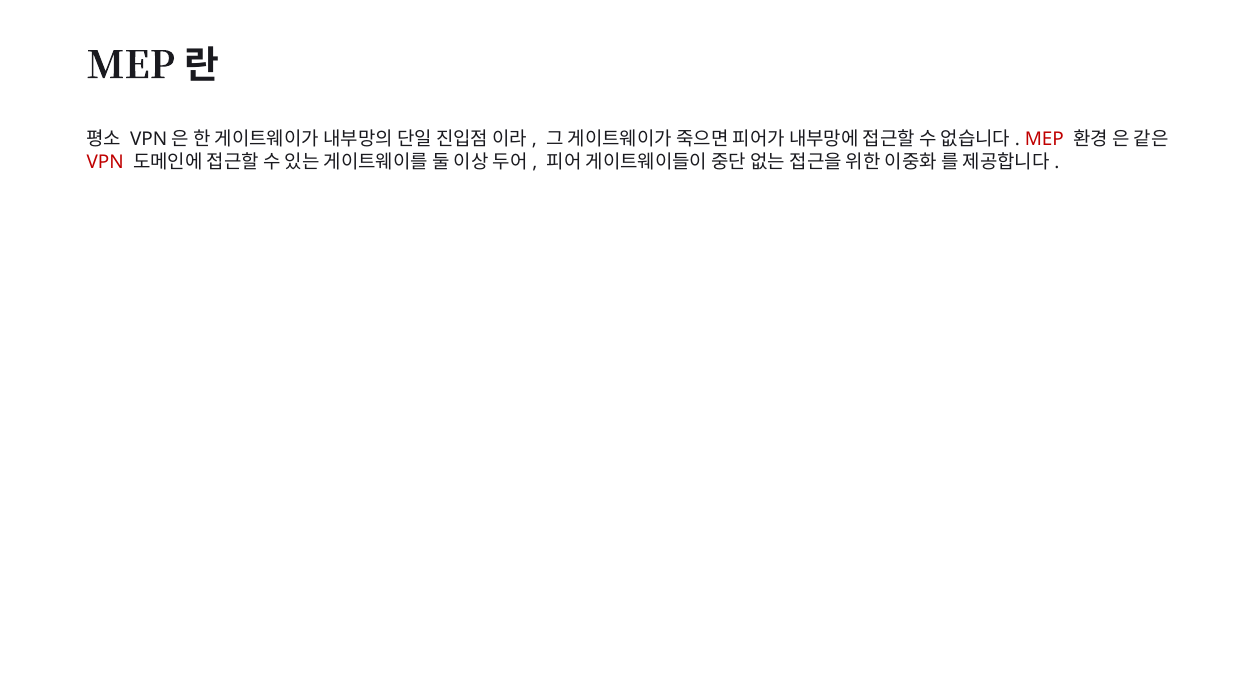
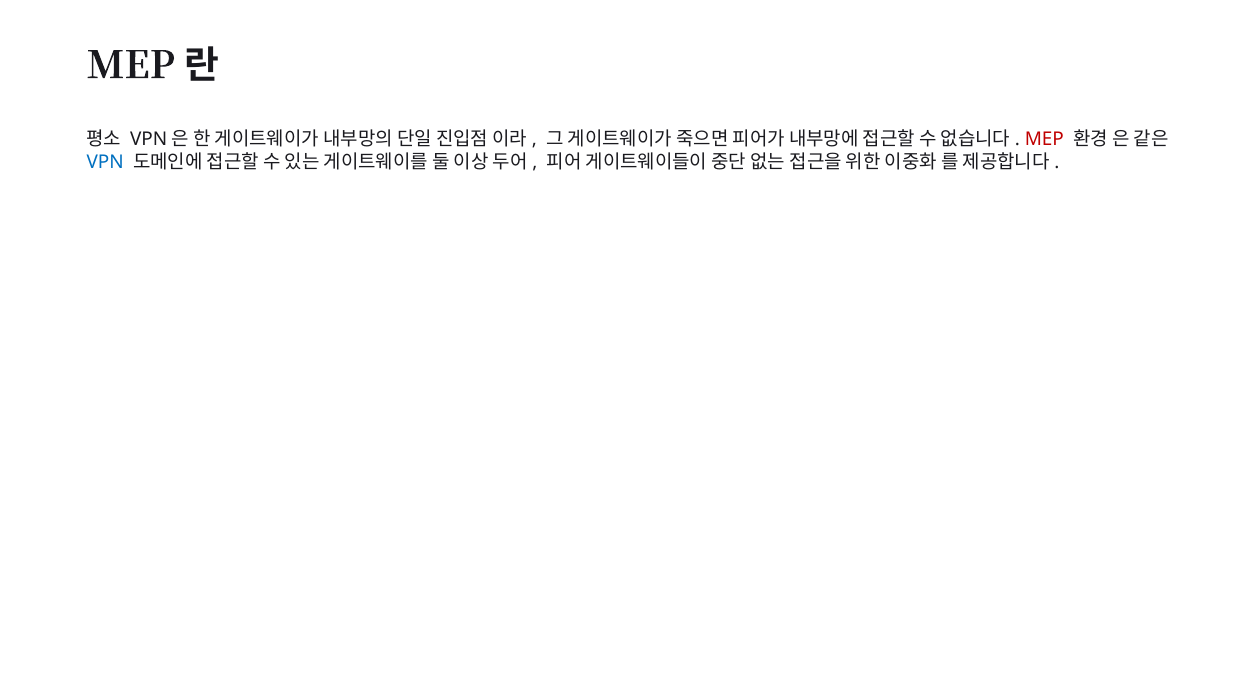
VPN at (105, 162) colour: red -> blue
